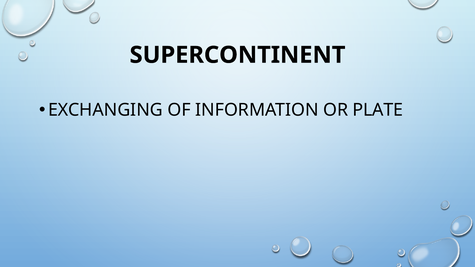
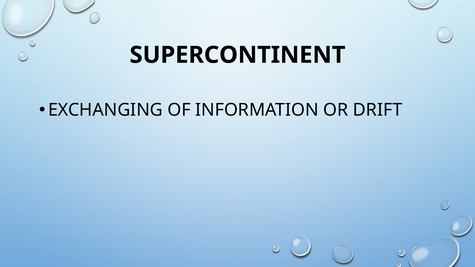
PLATE: PLATE -> DRIFT
